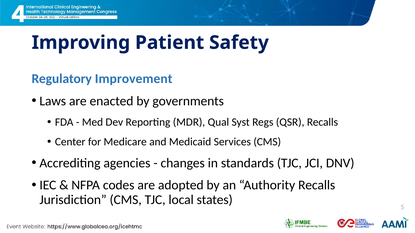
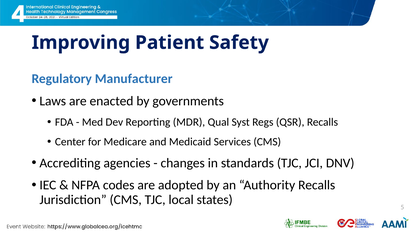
Improvement: Improvement -> Manufacturer
